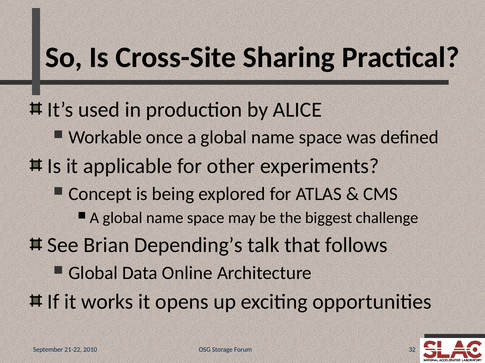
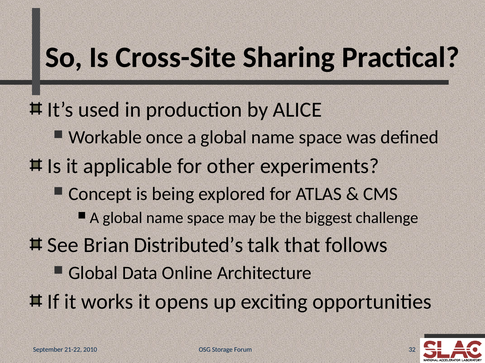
Depending’s: Depending’s -> Distributed’s
